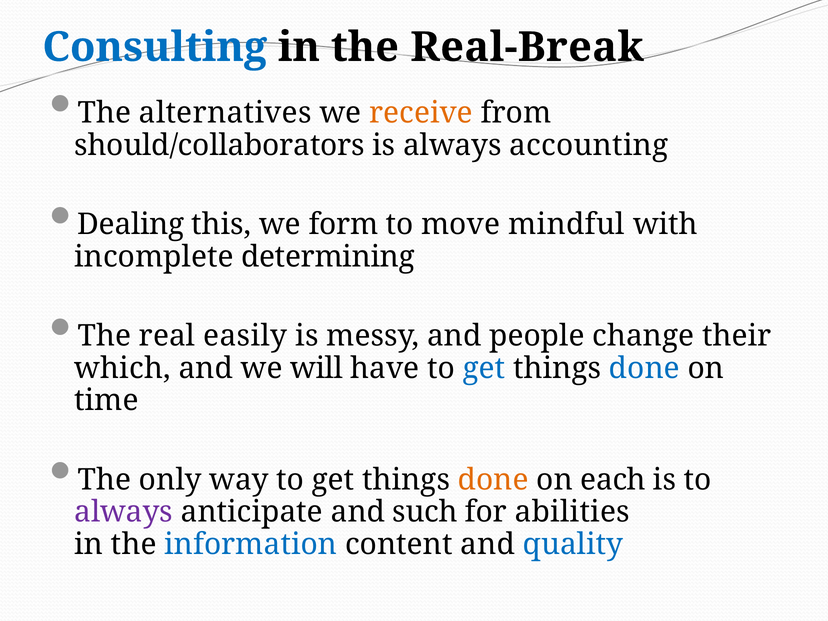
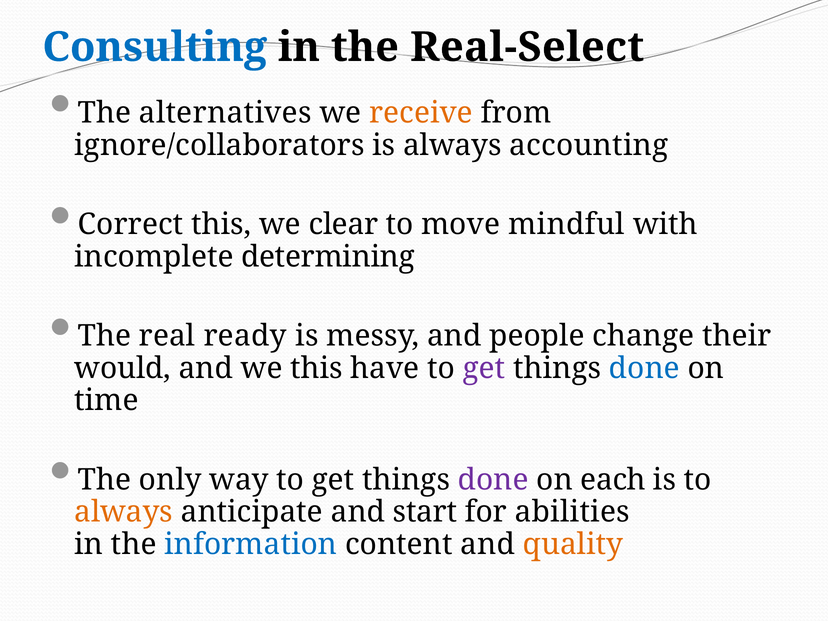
Real-Break: Real-Break -> Real-Select
should/collaborators: should/collaborators -> ignore/collaborators
Dealing: Dealing -> Correct
form: form -> clear
easily: easily -> ready
which: which -> would
we will: will -> this
get at (484, 368) colour: blue -> purple
done at (493, 480) colour: orange -> purple
always at (124, 512) colour: purple -> orange
such: such -> start
quality colour: blue -> orange
